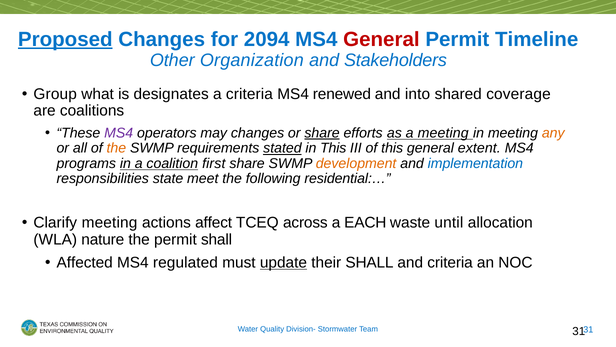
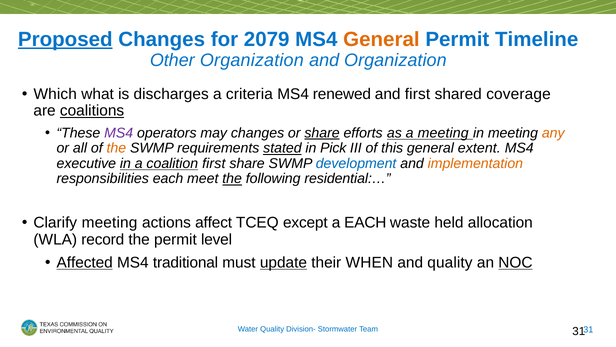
2094: 2094 -> 2079
General at (381, 39) colour: red -> orange
and Stakeholders: Stakeholders -> Organization
Group: Group -> Which
designates: designates -> discharges
and into: into -> first
coalitions underline: none -> present
in This: This -> Pick
programs: programs -> executive
development colour: orange -> blue
implementation colour: blue -> orange
responsibilities state: state -> each
the at (232, 179) underline: none -> present
across: across -> except
until: until -> held
nature: nature -> record
permit shall: shall -> level
Affected underline: none -> present
regulated: regulated -> traditional
their SHALL: SHALL -> WHEN
and criteria: criteria -> quality
NOC underline: none -> present
